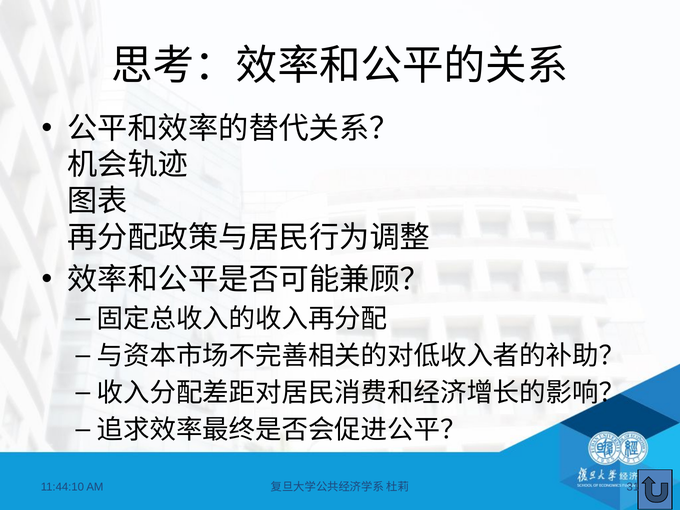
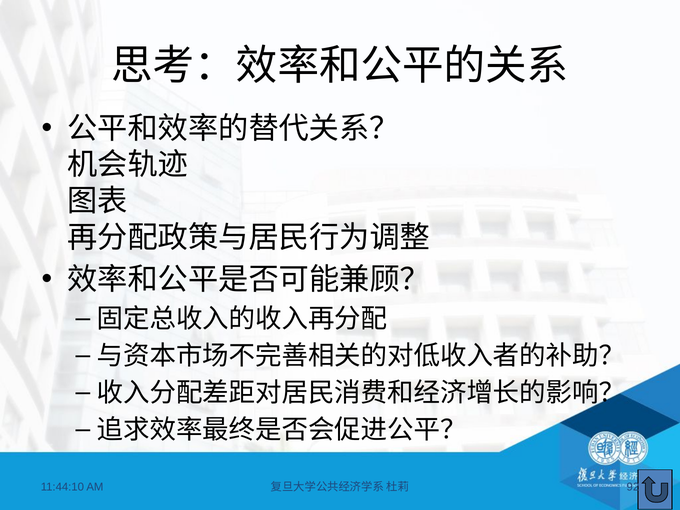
31: 31 -> 92
